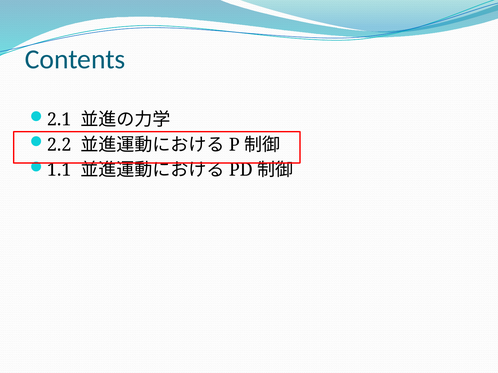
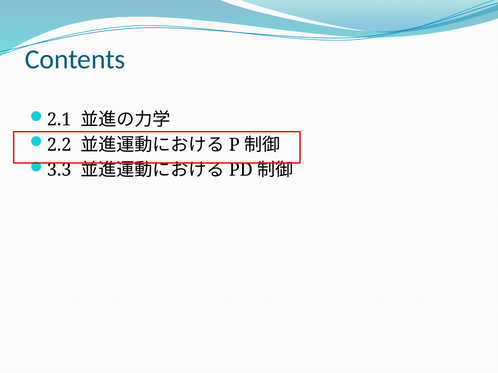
1.1: 1.1 -> 3.3
